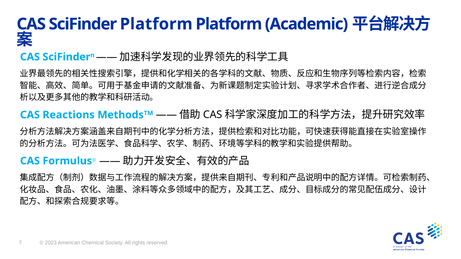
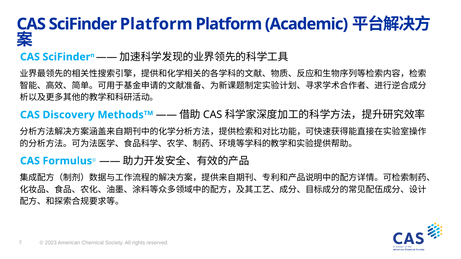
Reactions: Reactions -> Discovery
